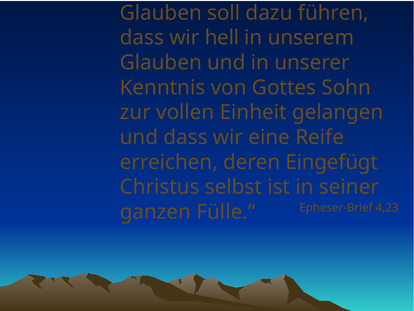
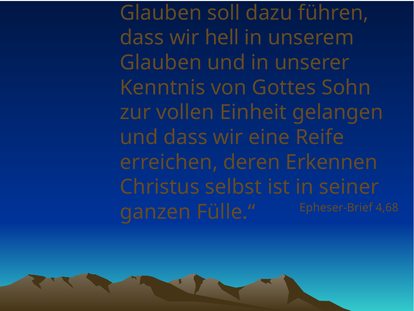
Eingefügt: Eingefügt -> Erkennen
4,23: 4,23 -> 4,68
